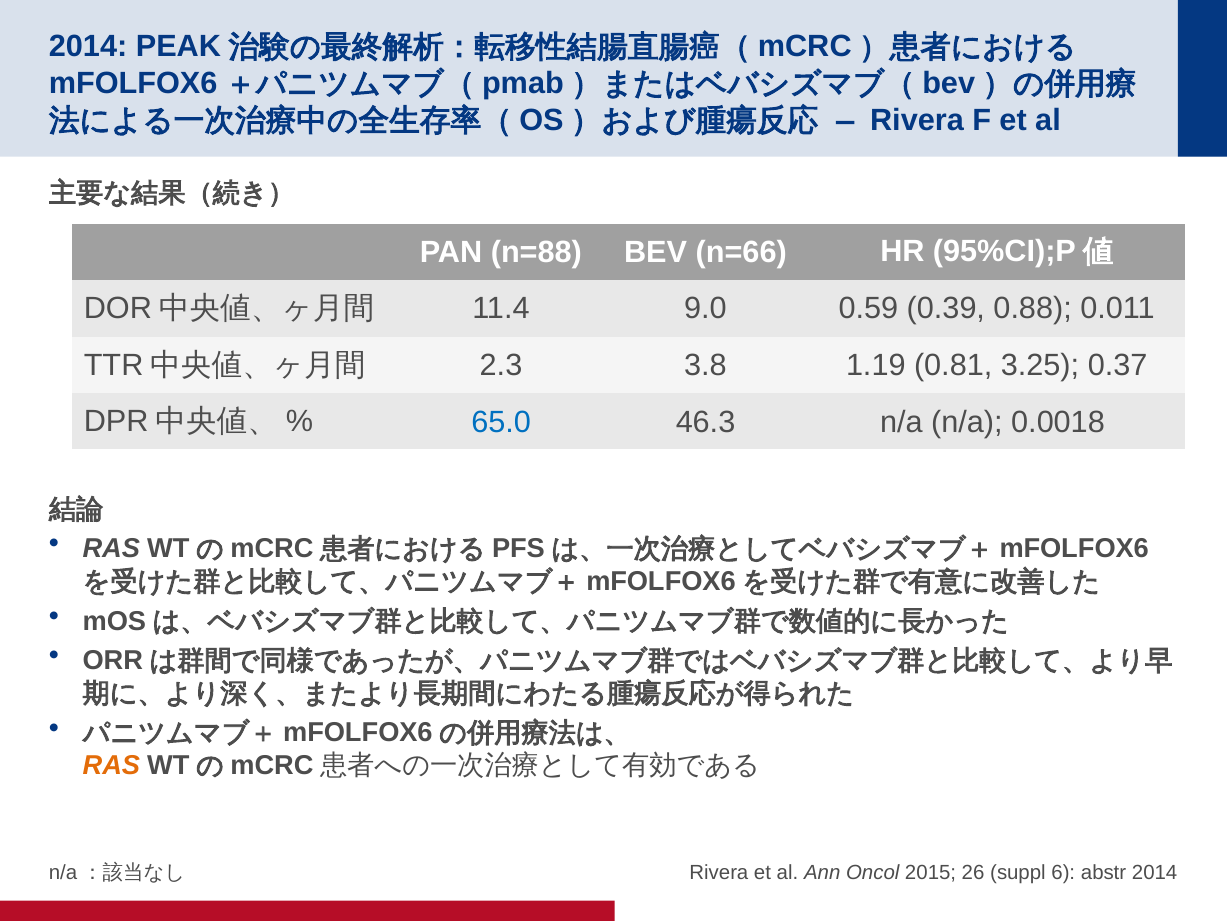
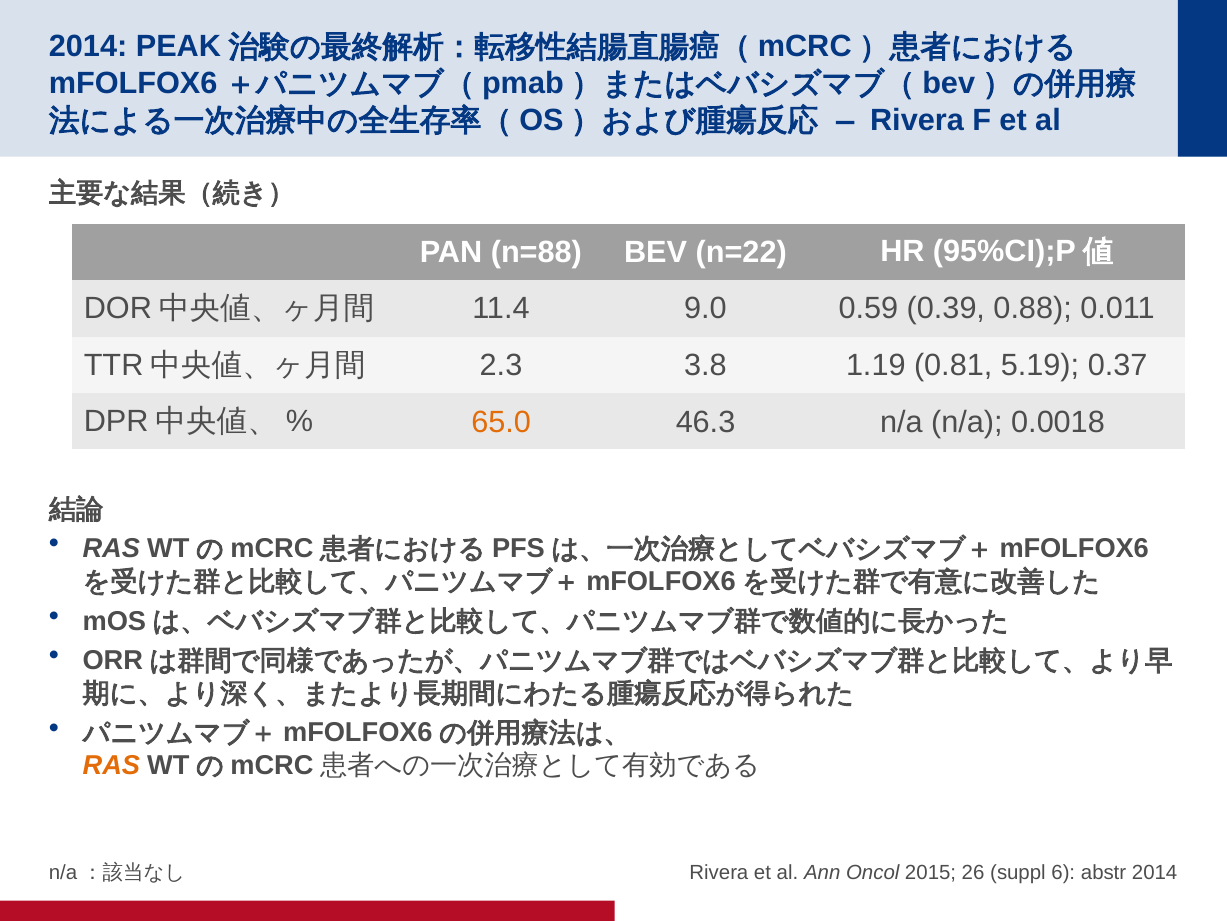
n=66: n=66 -> n=22
3.25: 3.25 -> 5.19
65.0 colour: blue -> orange
